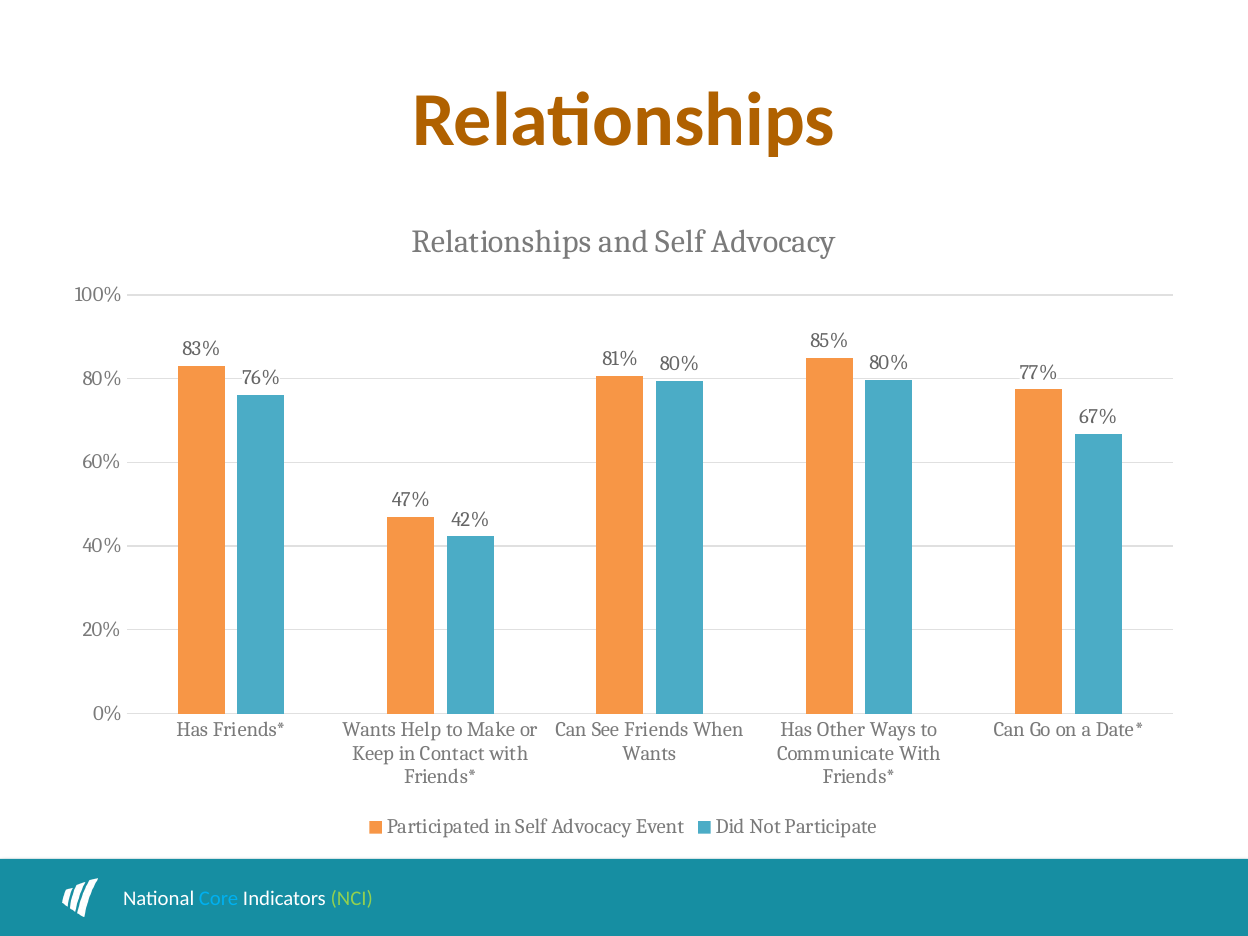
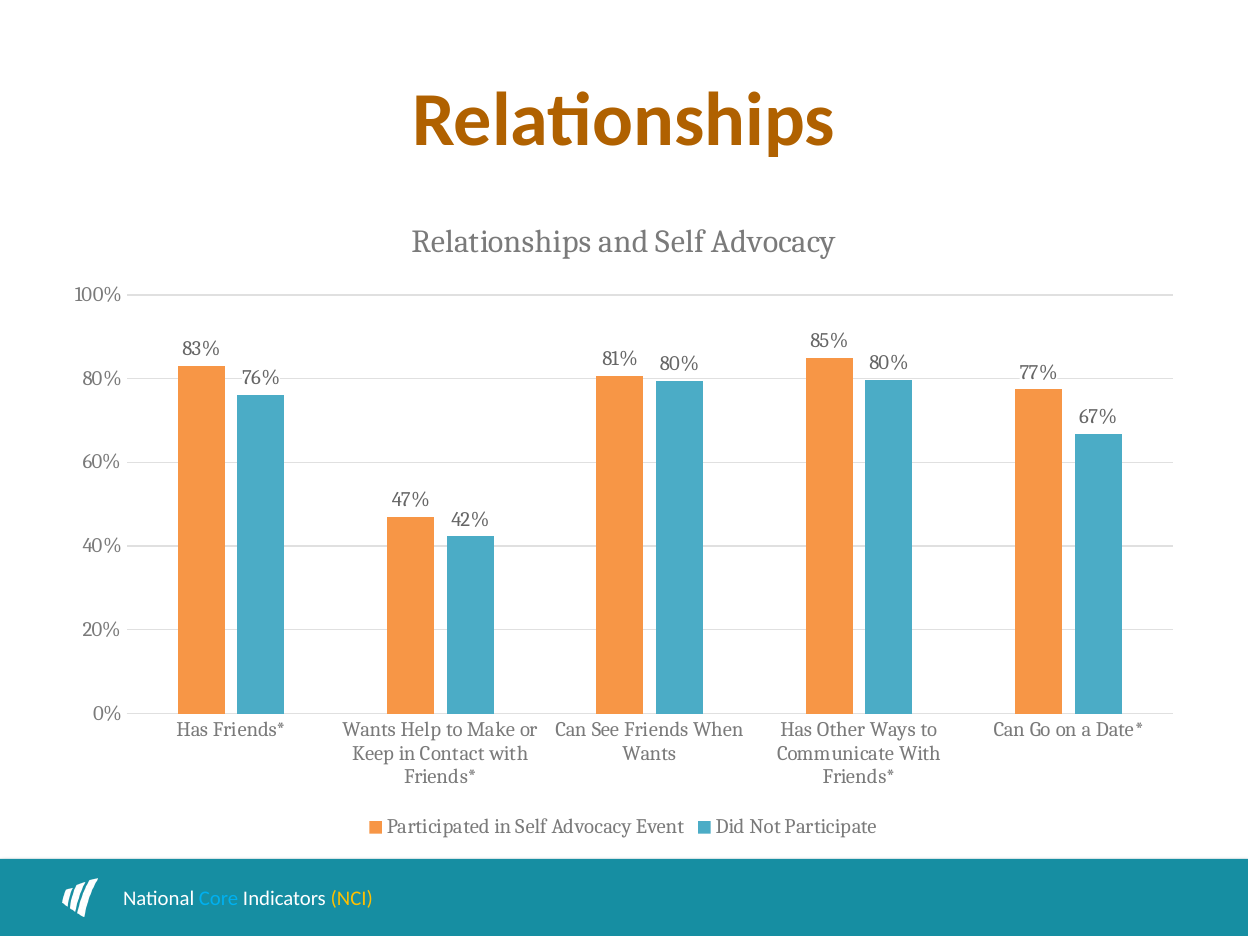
NCI colour: light green -> yellow
